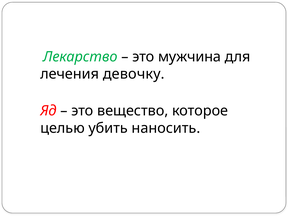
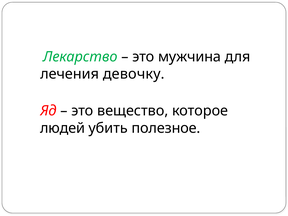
целью: целью -> людей
наносить: наносить -> полезное
